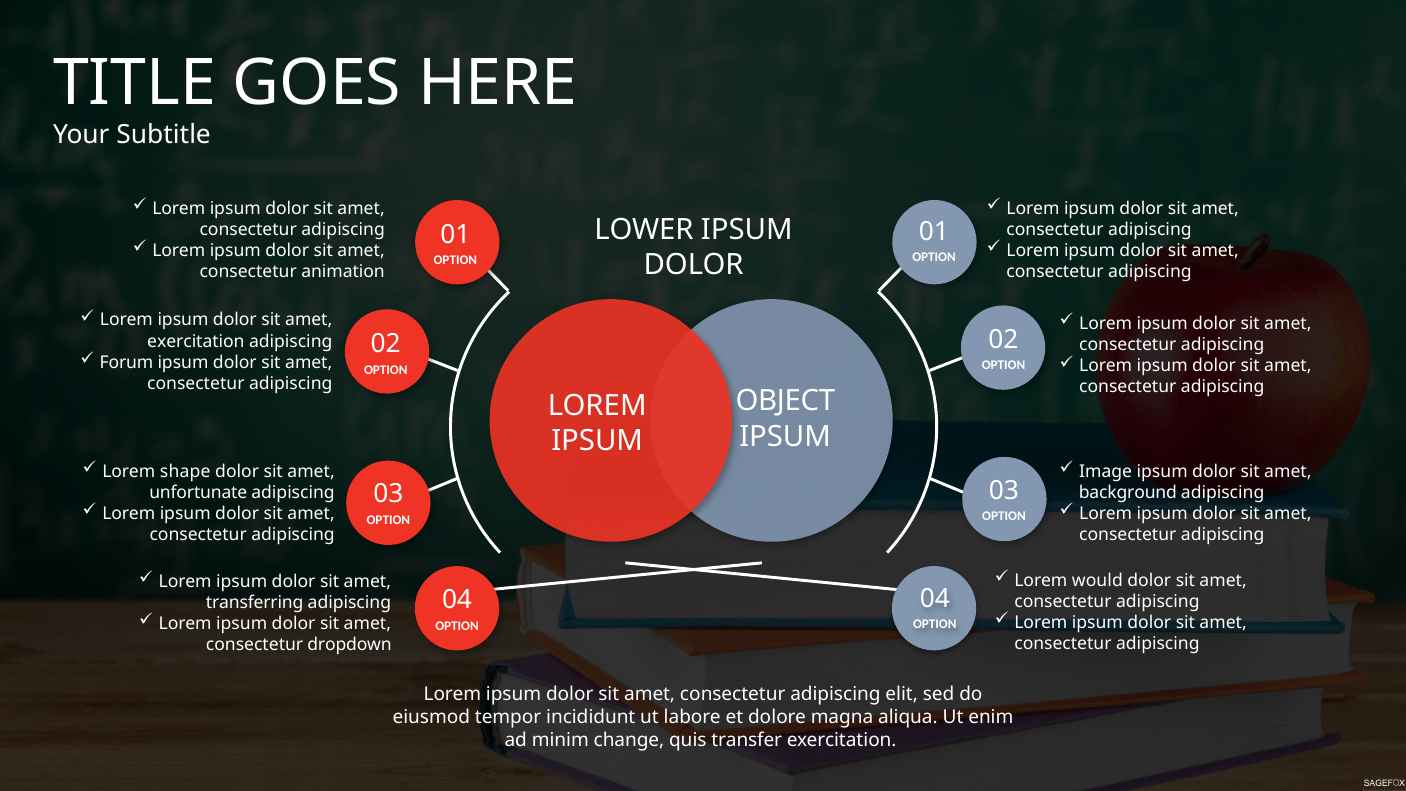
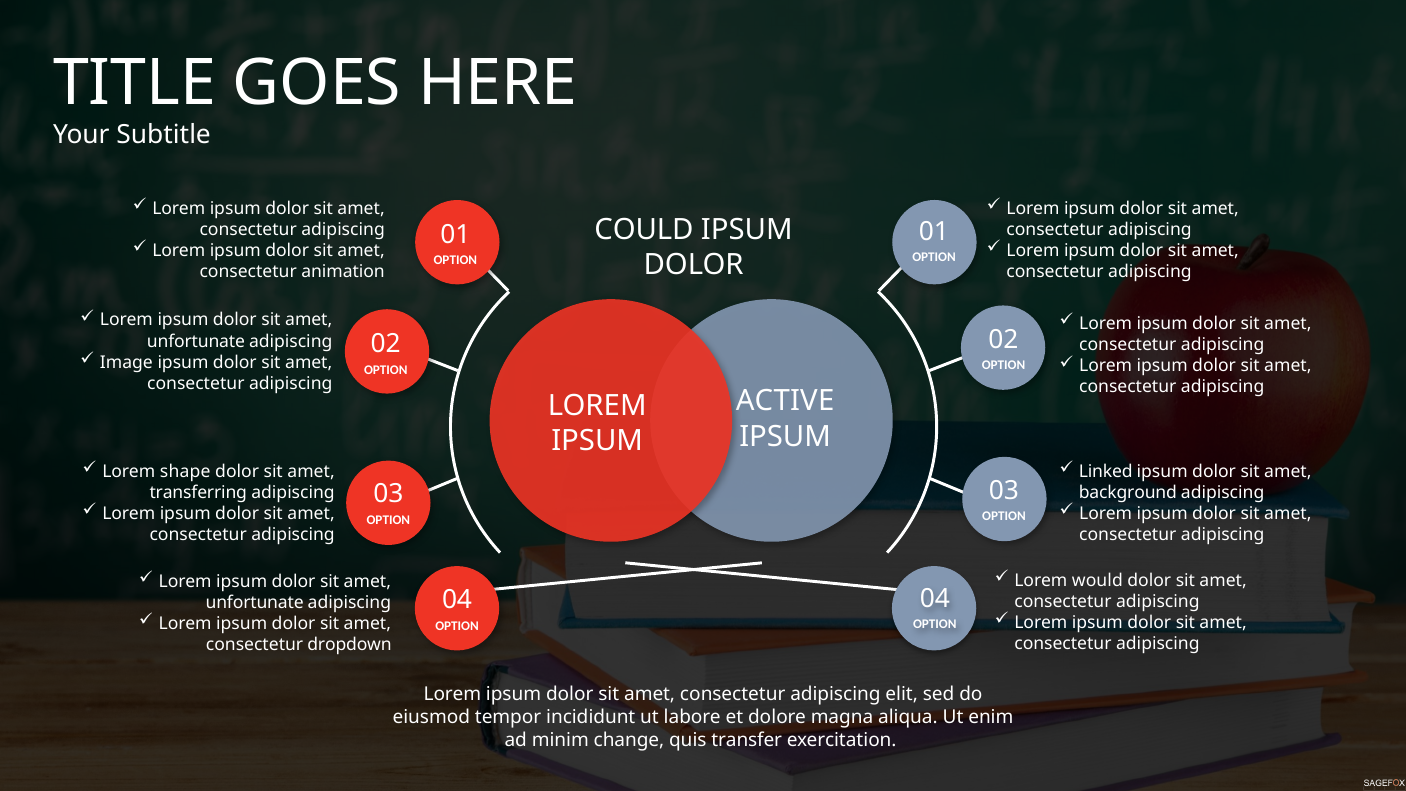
LOWER: LOWER -> COULD
exercitation at (196, 341): exercitation -> unfortunate
Forum: Forum -> Image
OBJECT: OBJECT -> ACTIVE
Image: Image -> Linked
unfortunate: unfortunate -> transferring
transferring at (255, 602): transferring -> unfortunate
